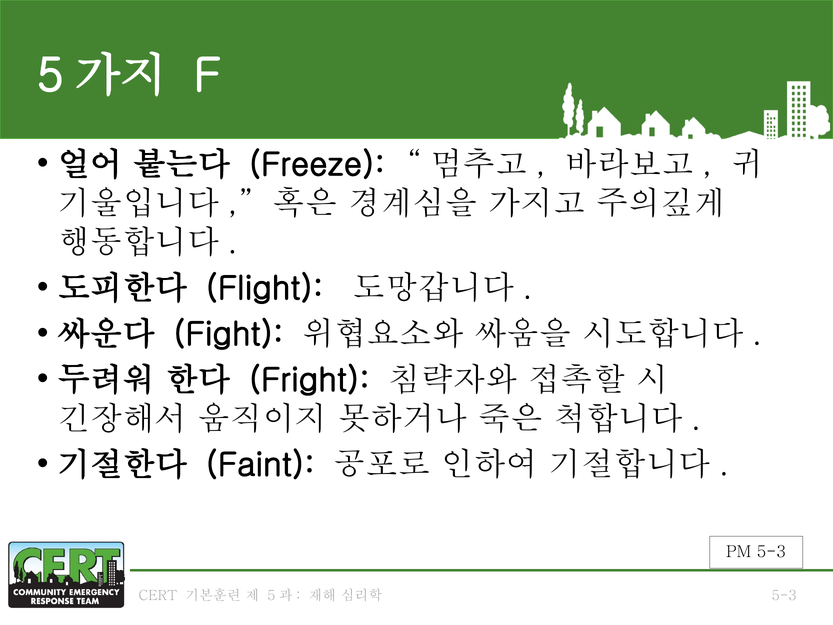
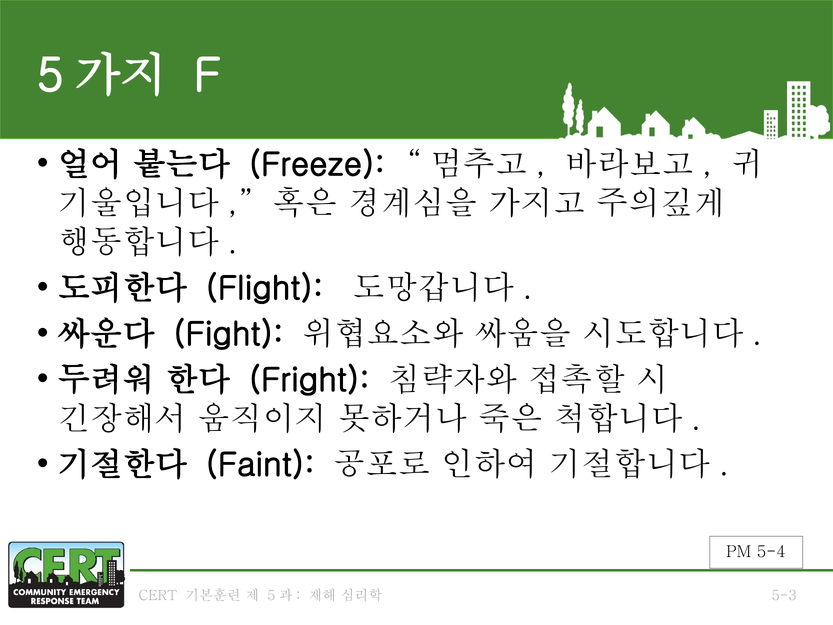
PM 5-3: 5-3 -> 5-4
